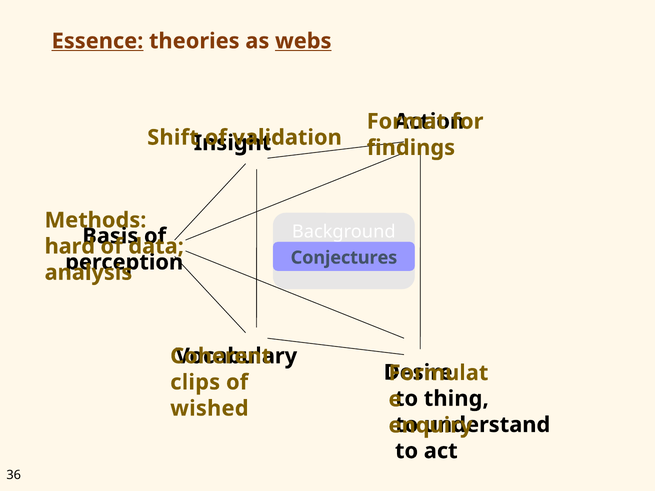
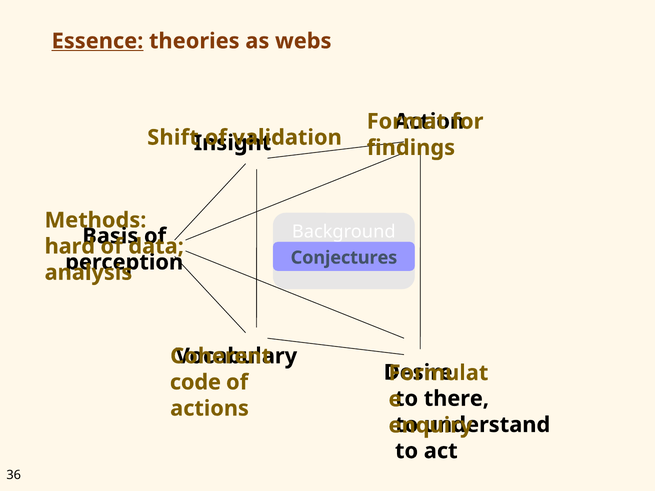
webs underline: present -> none
clips: clips -> code
thing: thing -> there
wished: wished -> actions
